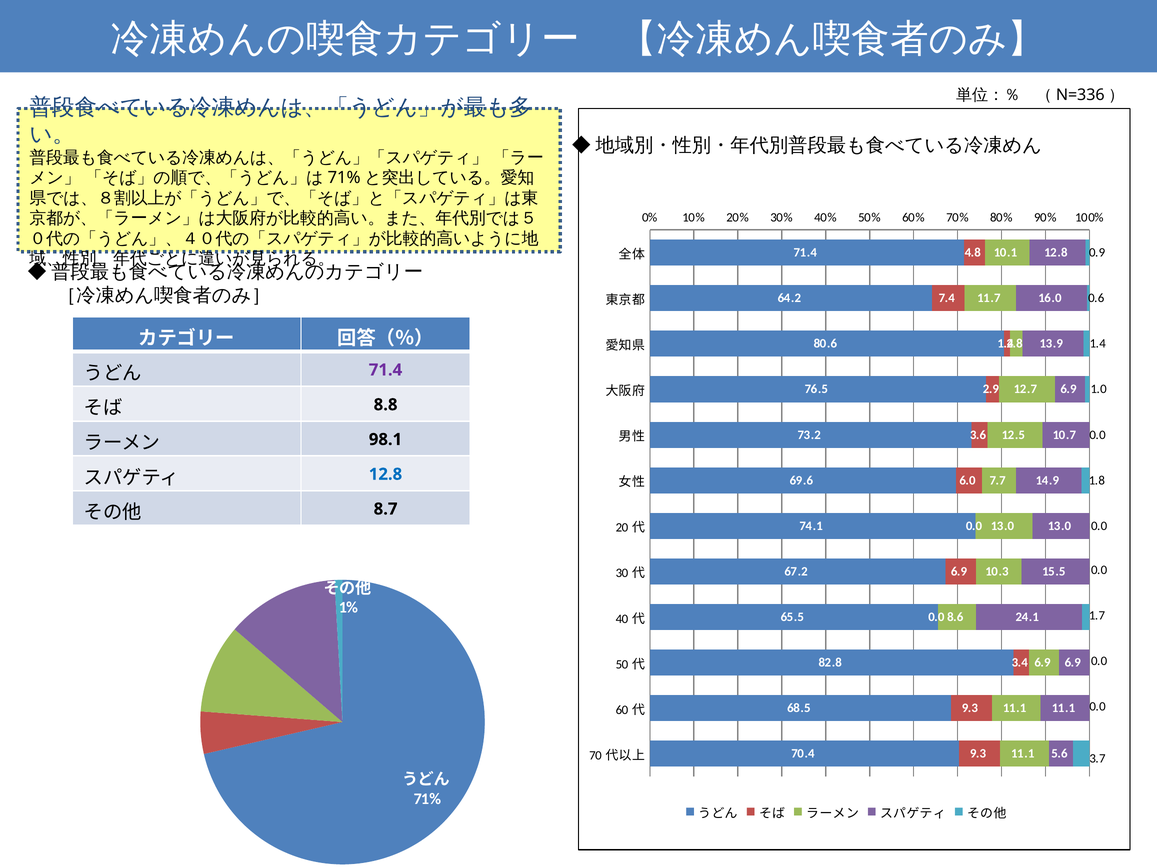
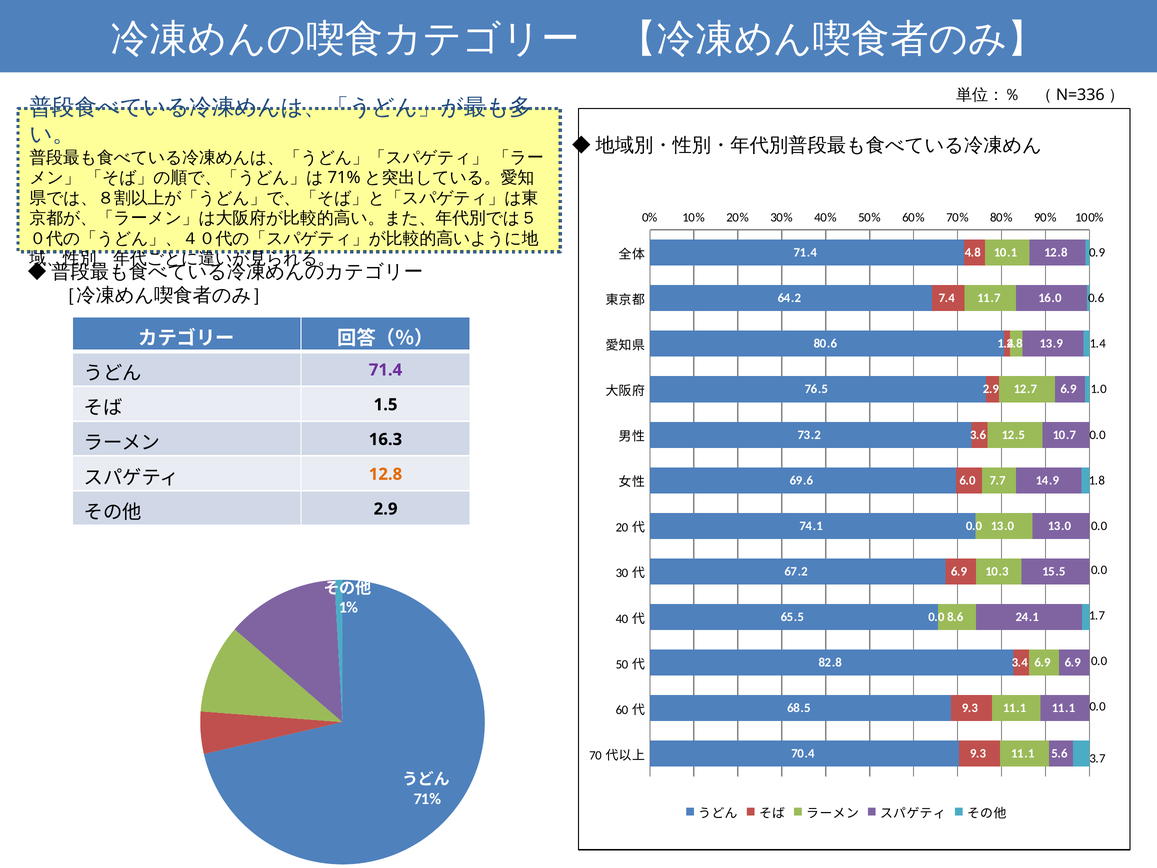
8.8: 8.8 -> 1.5
98.1: 98.1 -> 16.3
12.8 at (385, 474) colour: blue -> orange
8.7 at (386, 509): 8.7 -> 2.9
